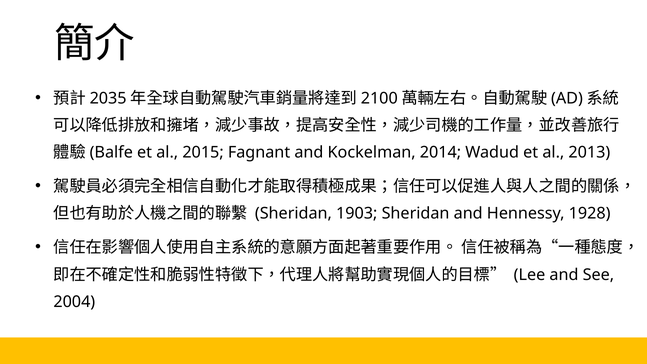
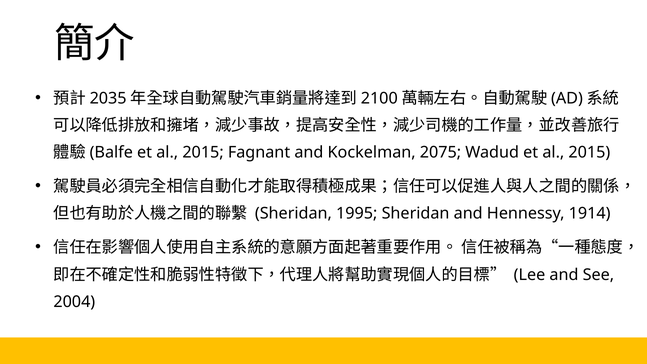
2014: 2014 -> 2075
Wadud et al 2013: 2013 -> 2015
1903: 1903 -> 1995
1928: 1928 -> 1914
